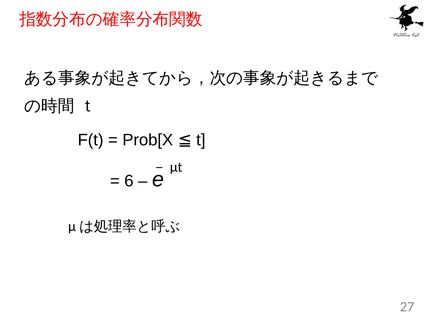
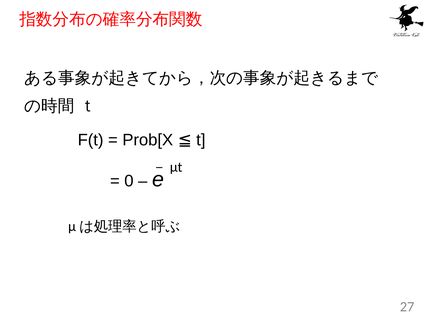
6: 6 -> 0
